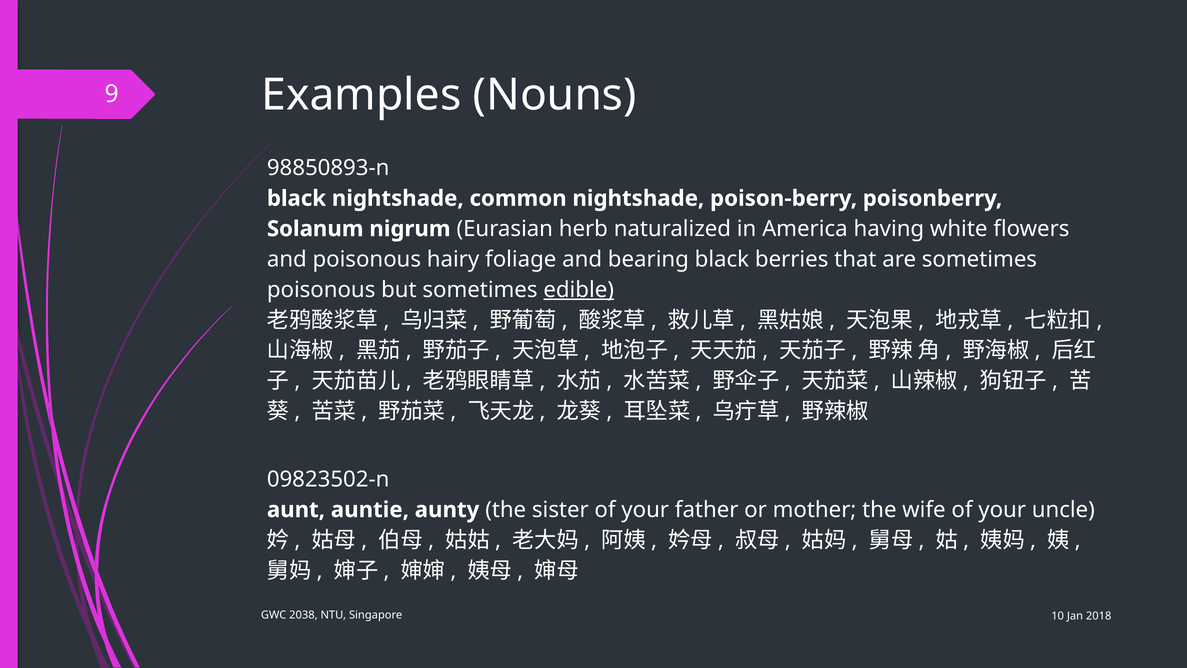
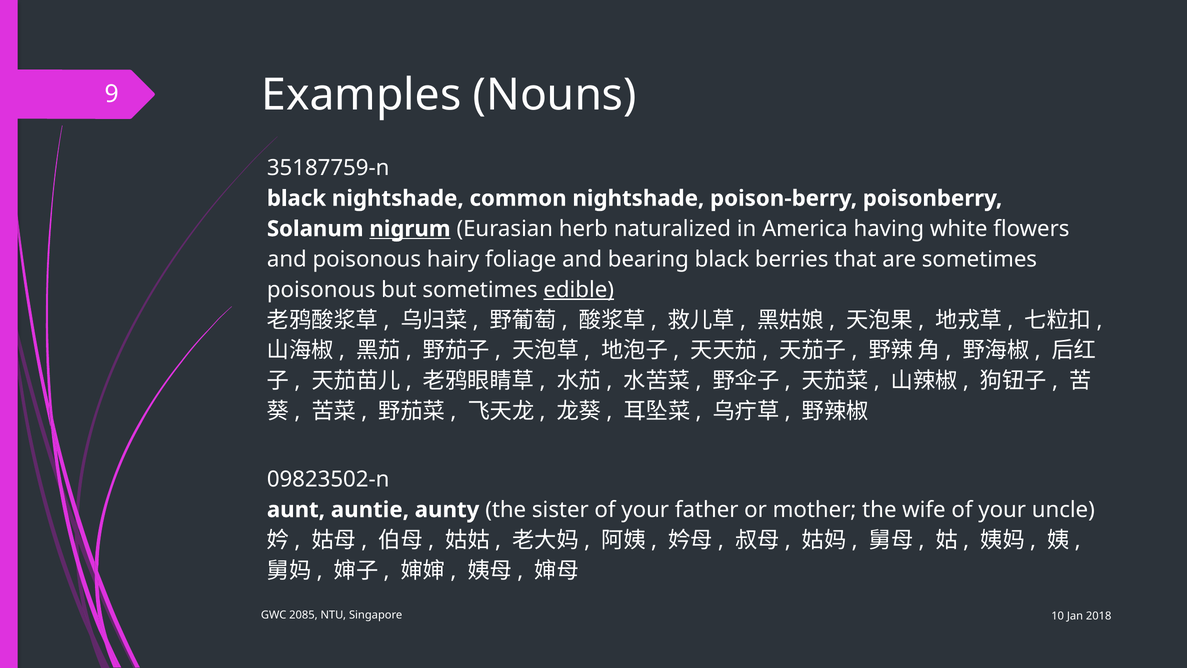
98850893-n: 98850893-n -> 35187759-n
nigrum underline: none -> present
2038: 2038 -> 2085
